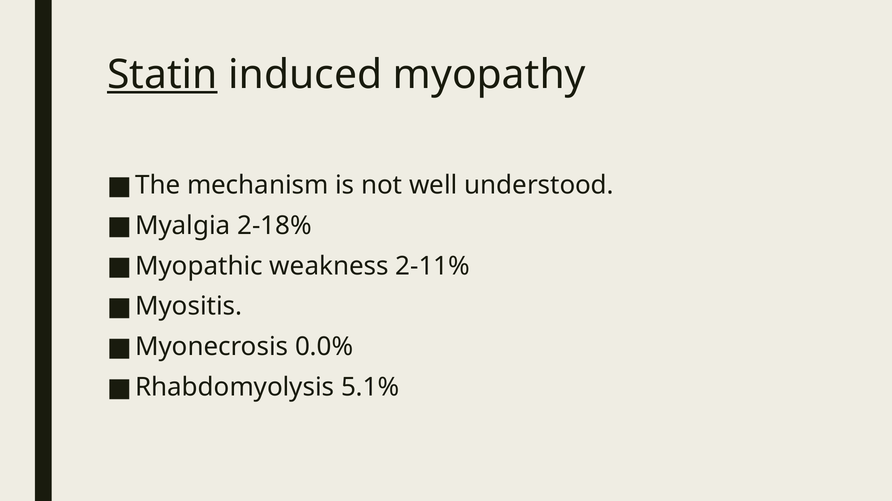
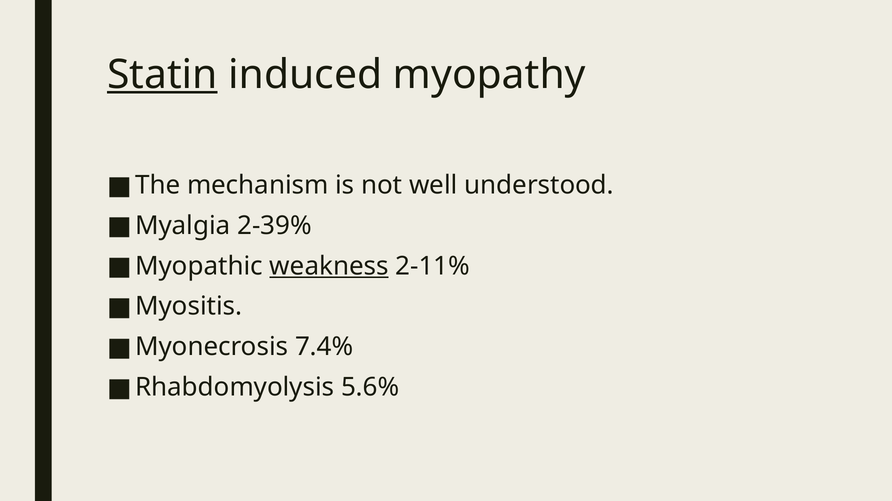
2-18%: 2-18% -> 2-39%
weakness underline: none -> present
0.0%: 0.0% -> 7.4%
5.1%: 5.1% -> 5.6%
